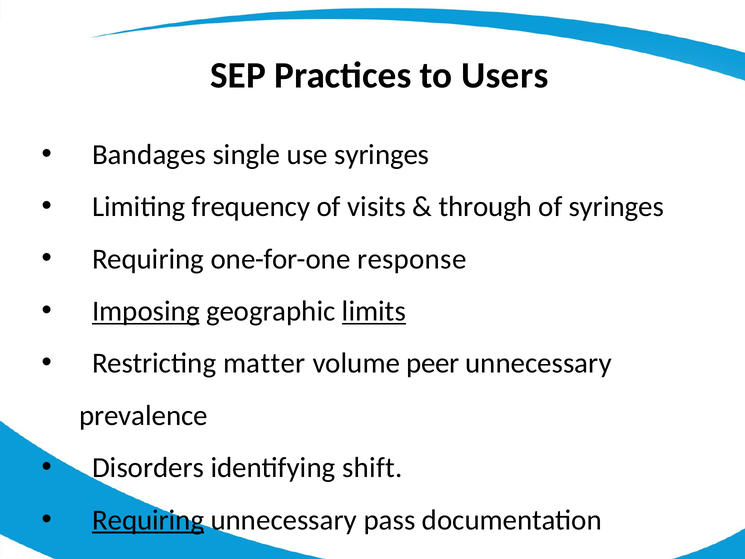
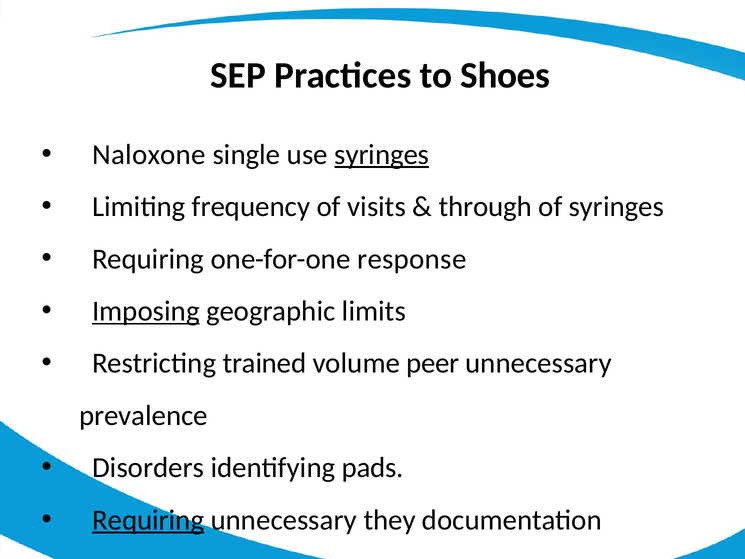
Users: Users -> Shoes
Bandages: Bandages -> Naloxone
syringes at (382, 155) underline: none -> present
limits underline: present -> none
matter: matter -> trained
shift: shift -> pads
pass: pass -> they
